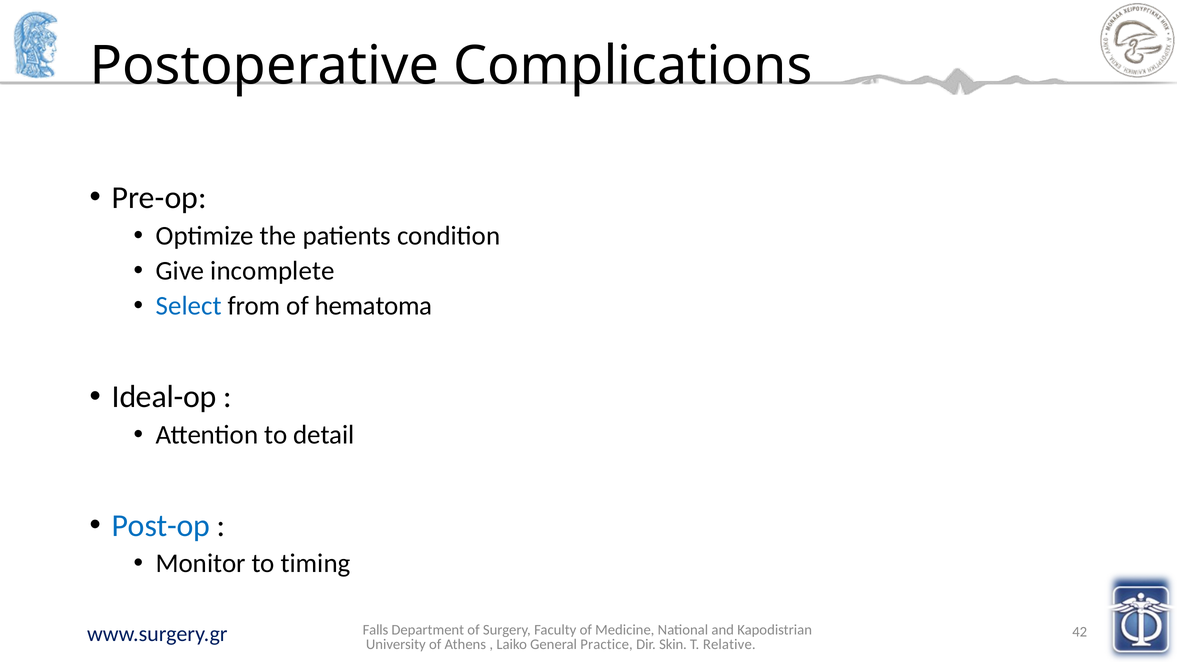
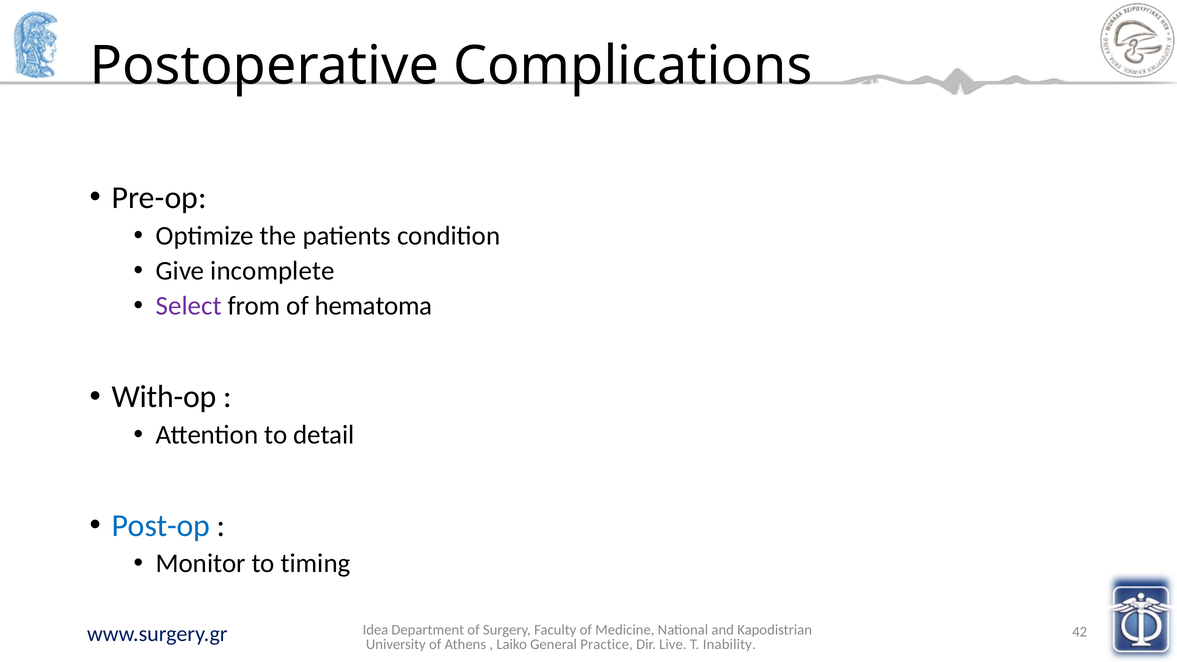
Select colour: blue -> purple
Ideal-op: Ideal-op -> With-op
Falls: Falls -> Idea
Skin: Skin -> Live
Relative: Relative -> Inability
